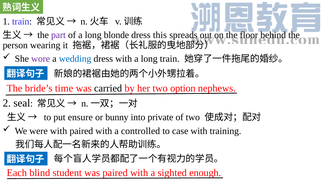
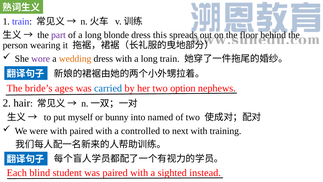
wedding colour: blue -> orange
time: time -> ages
carried colour: black -> blue
seal: seal -> hair
ensure: ensure -> myself
private: private -> named
case: case -> next
enough: enough -> instead
